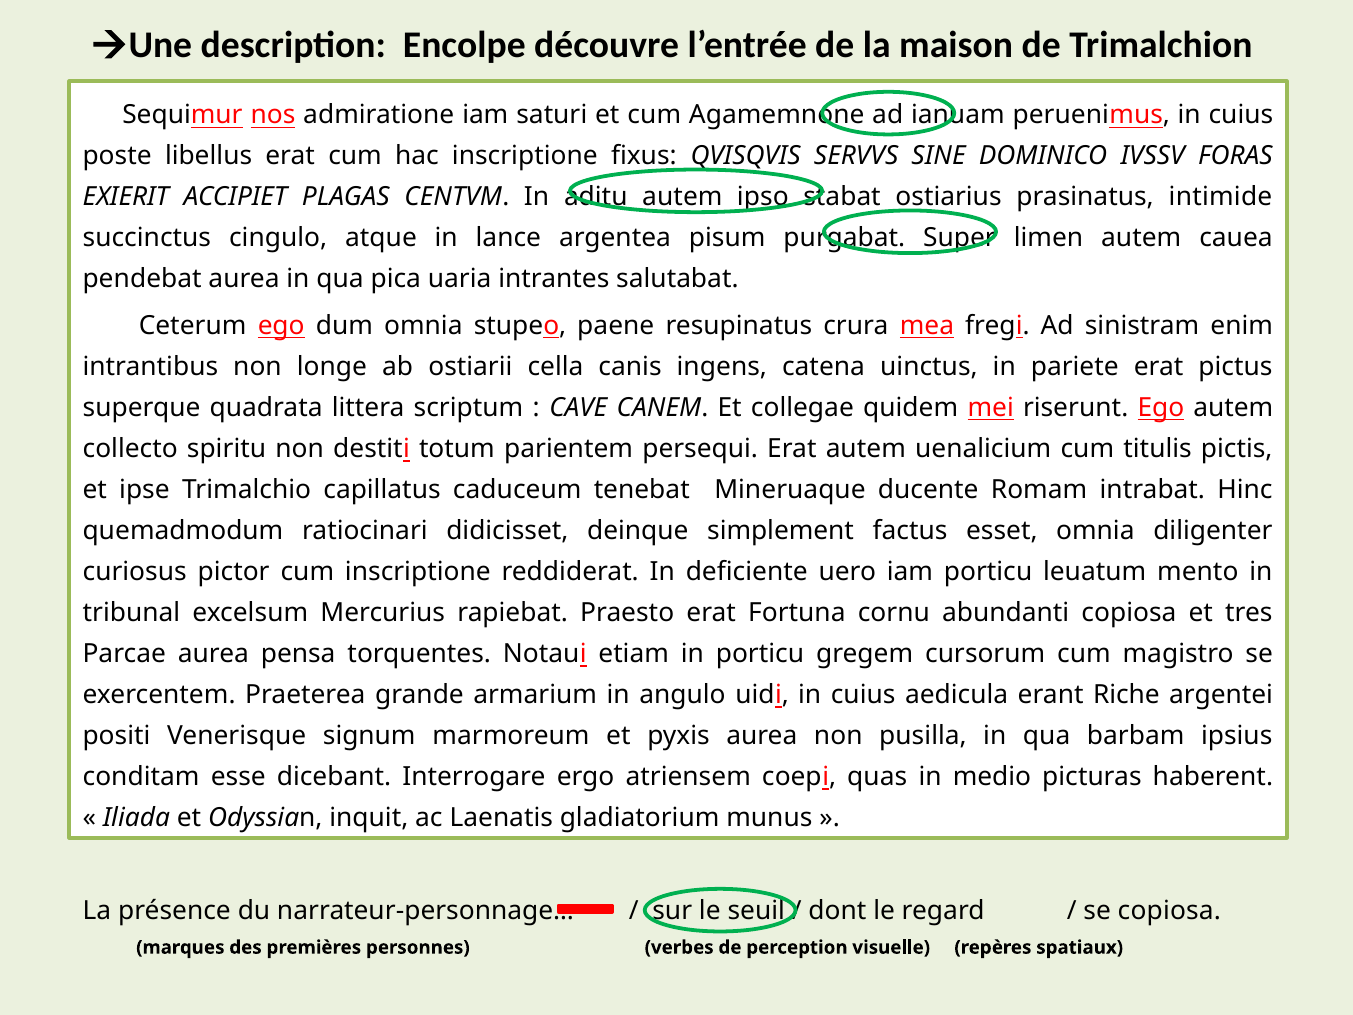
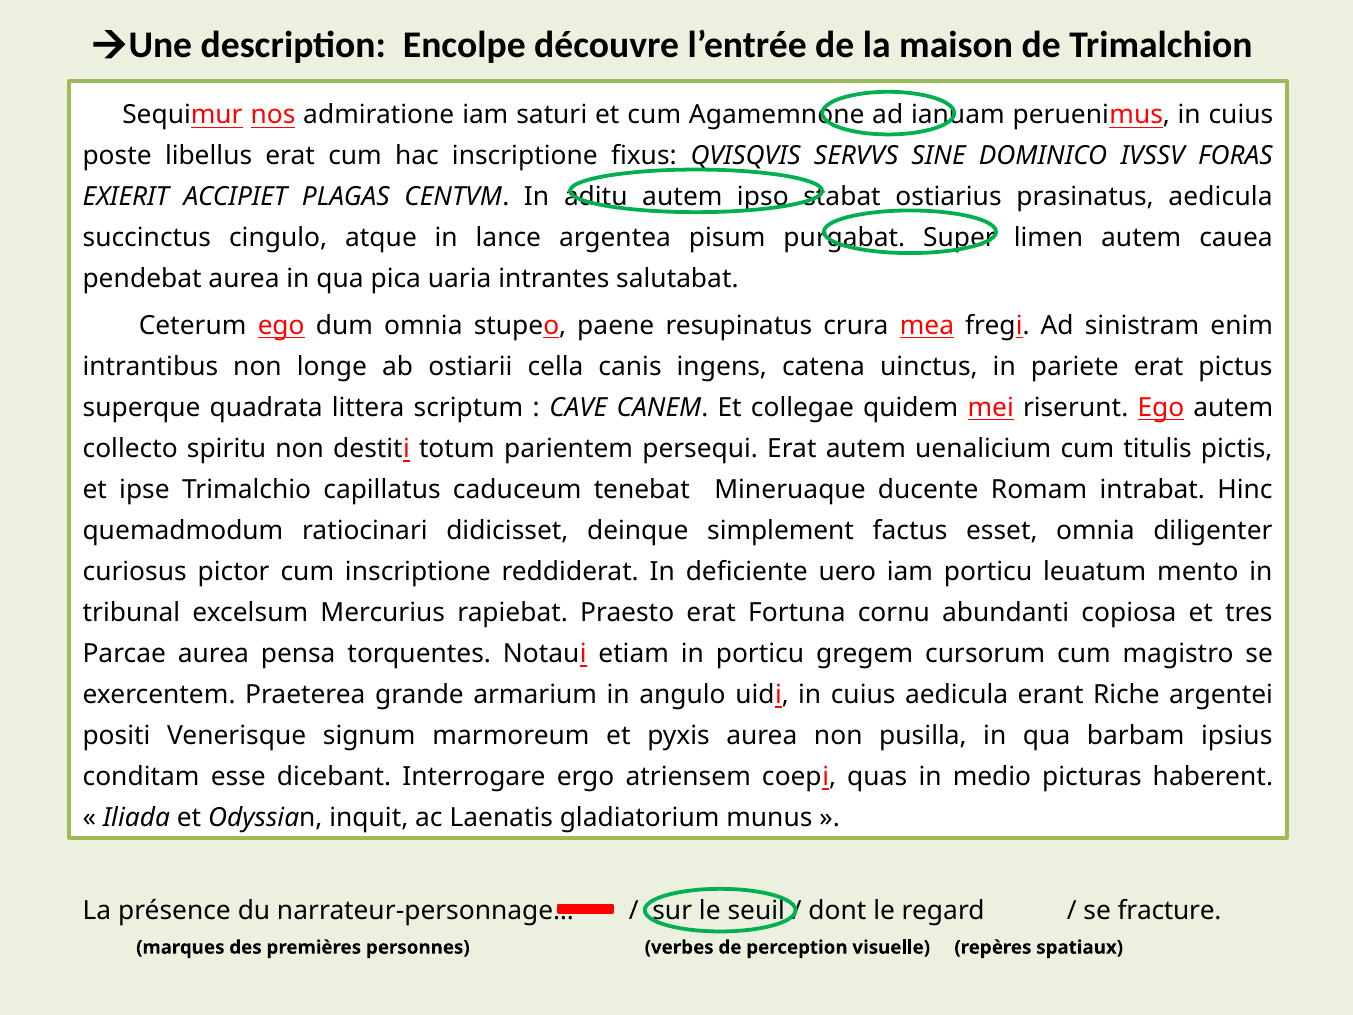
prasinatus intimide: intimide -> aedicula
se copiosa: copiosa -> fracture
